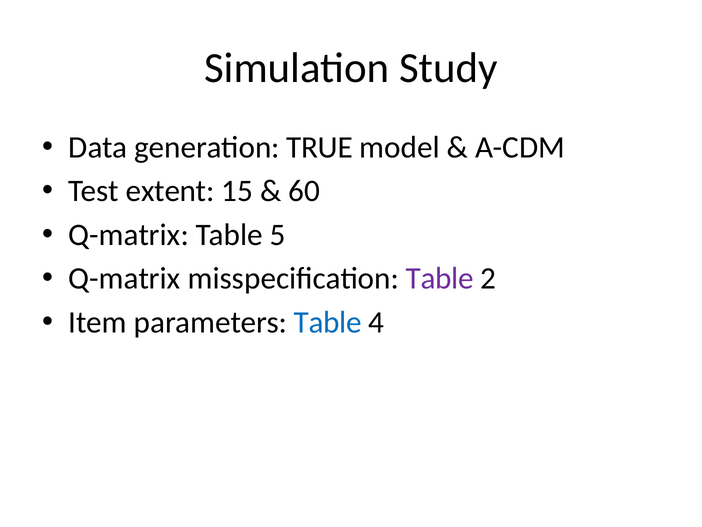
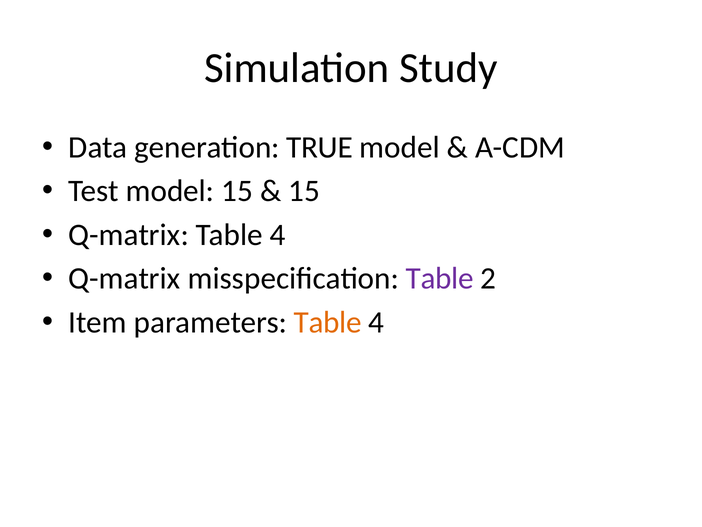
Test extent: extent -> model
60 at (304, 191): 60 -> 15
Q-matrix Table 5: 5 -> 4
Table at (328, 322) colour: blue -> orange
